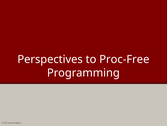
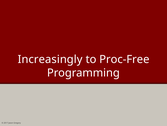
Perspectives: Perspectives -> Increasingly
